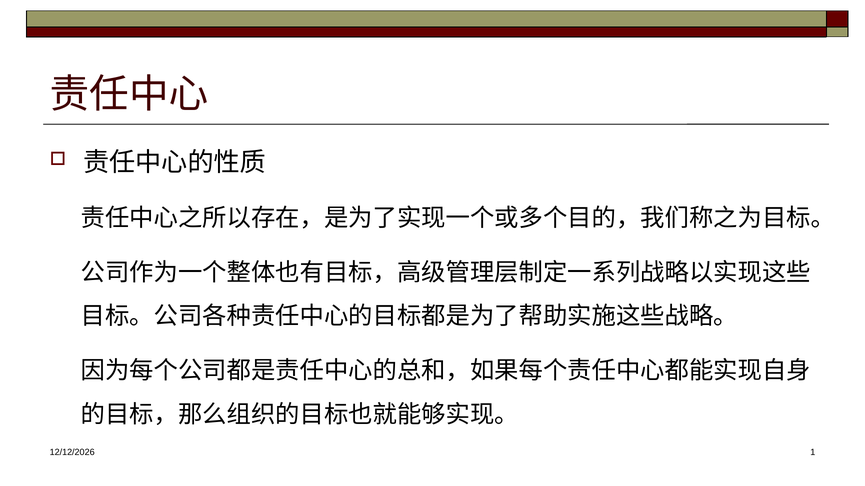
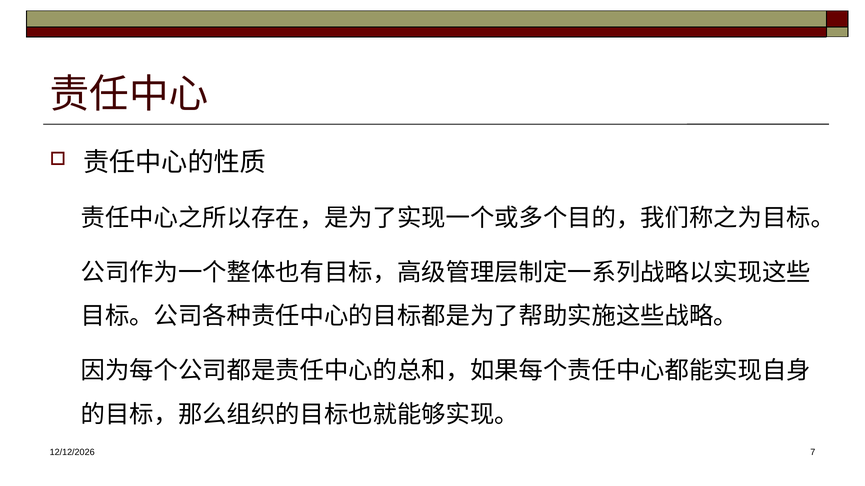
1: 1 -> 7
